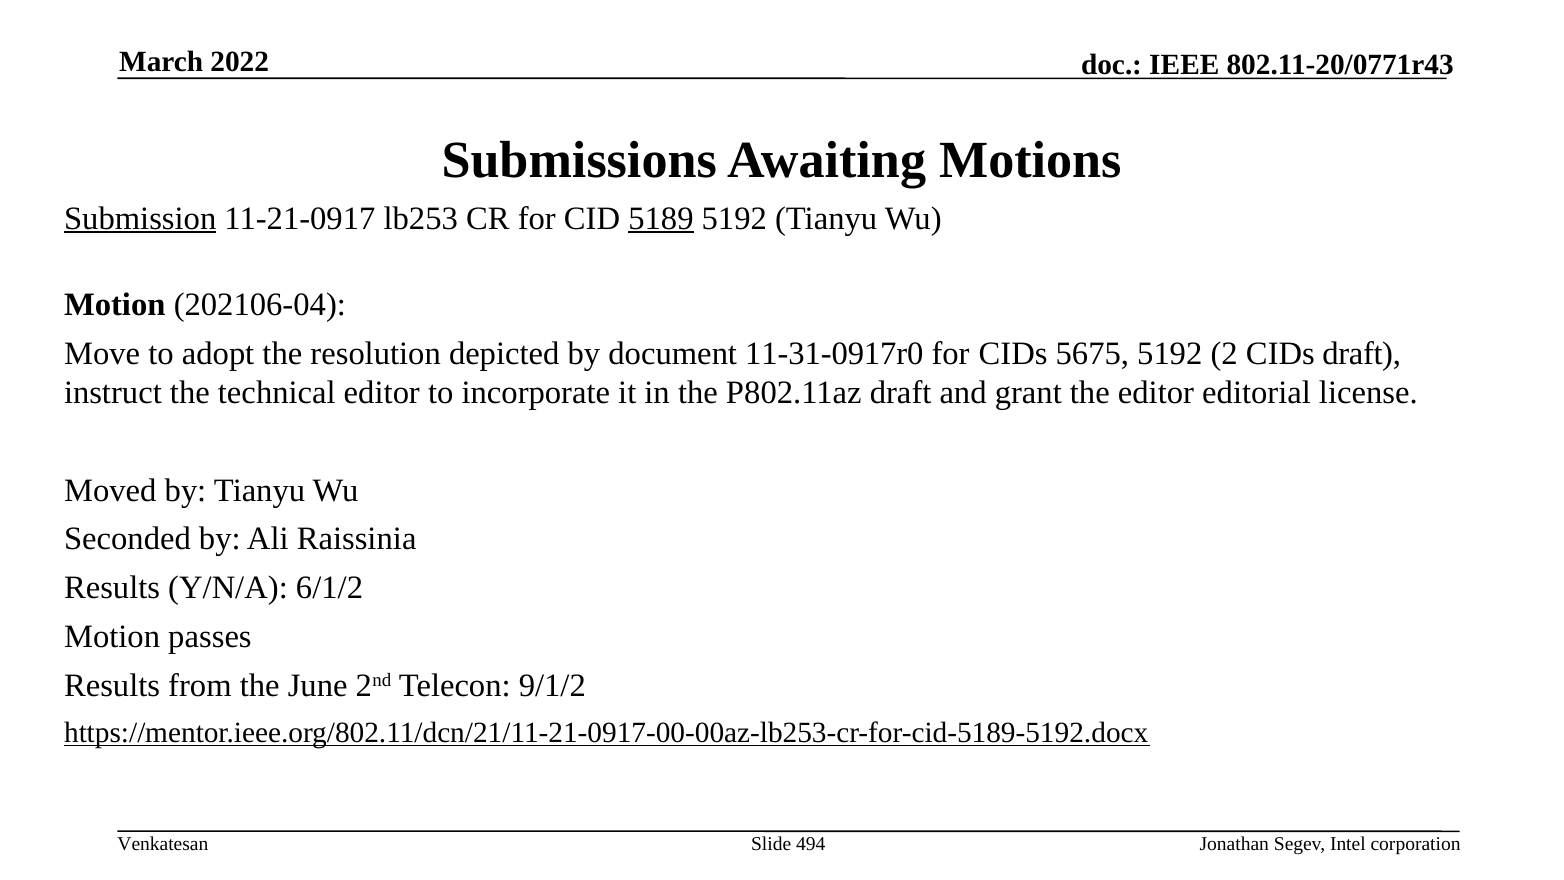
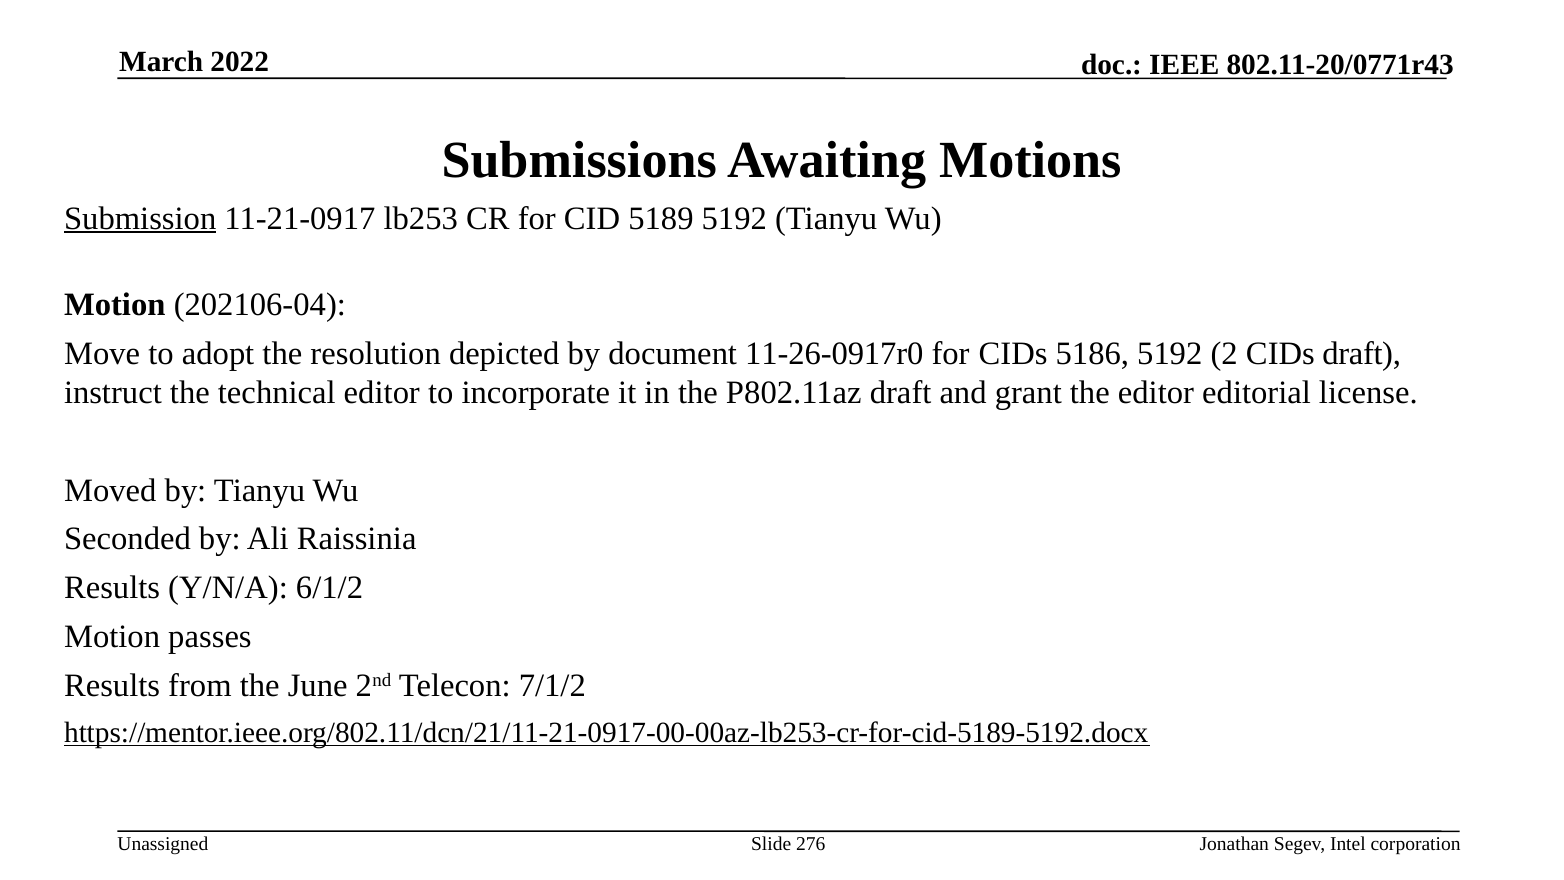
5189 underline: present -> none
11-31-0917r0: 11-31-0917r0 -> 11-26-0917r0
5675: 5675 -> 5186
9/1/2: 9/1/2 -> 7/1/2
Venkatesan: Venkatesan -> Unassigned
494: 494 -> 276
